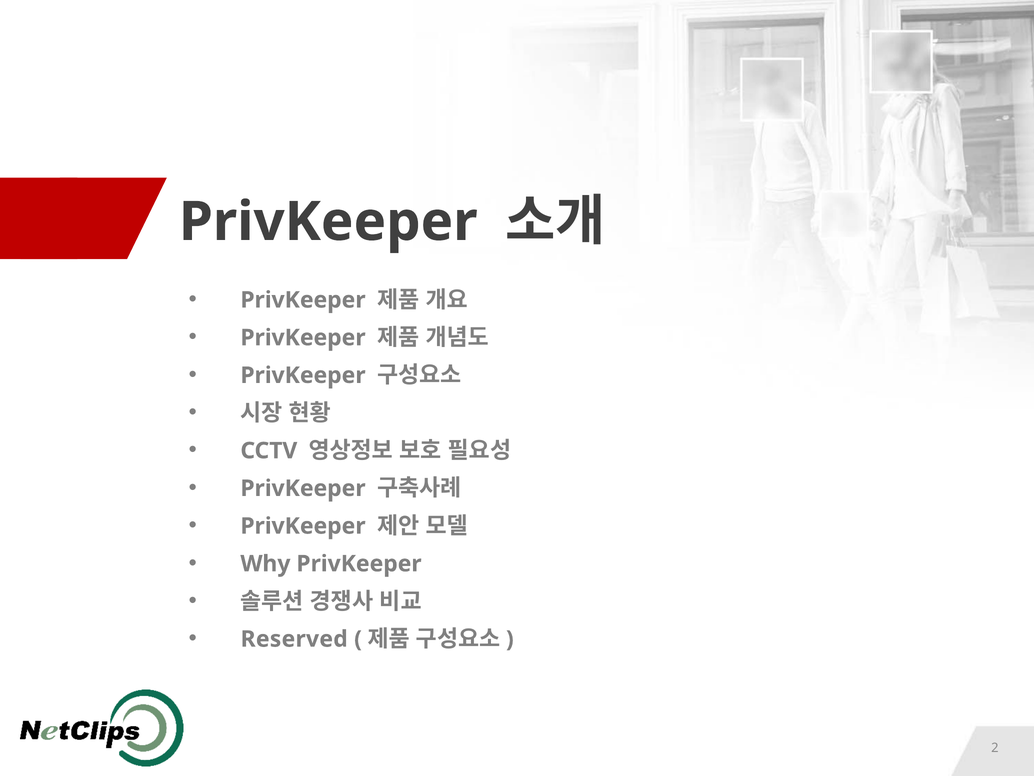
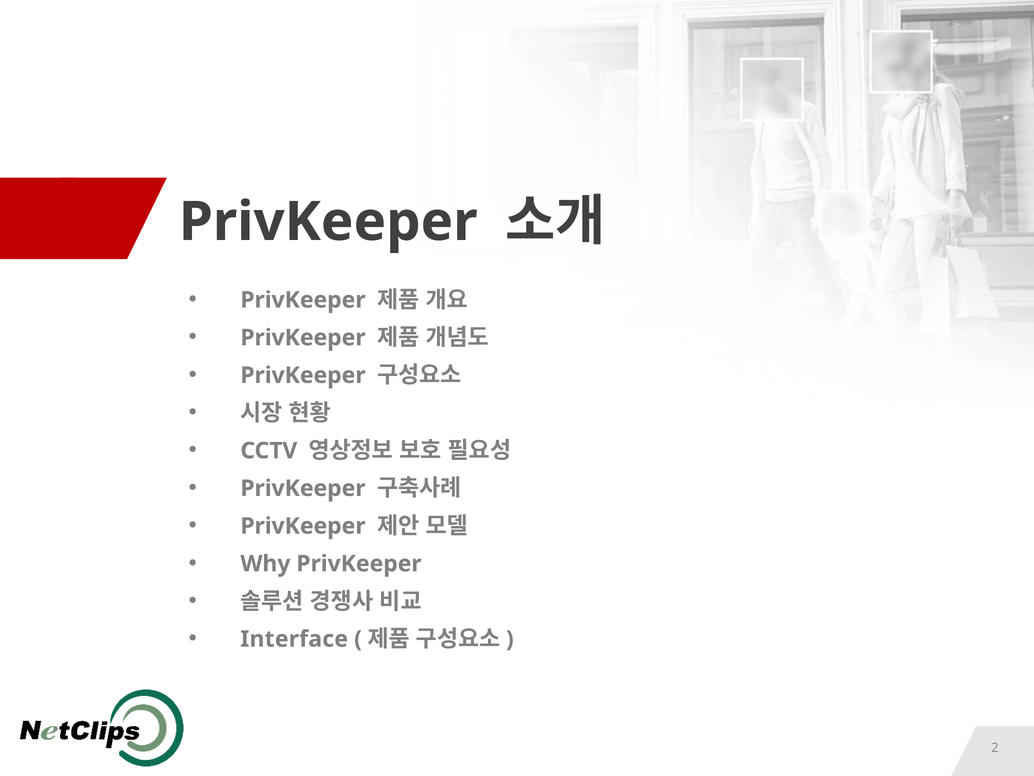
Reserved: Reserved -> Interface
